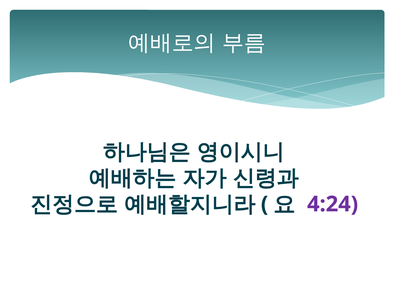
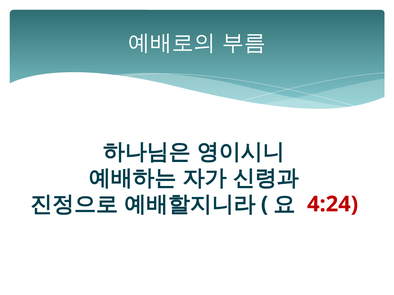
4:24 colour: purple -> red
